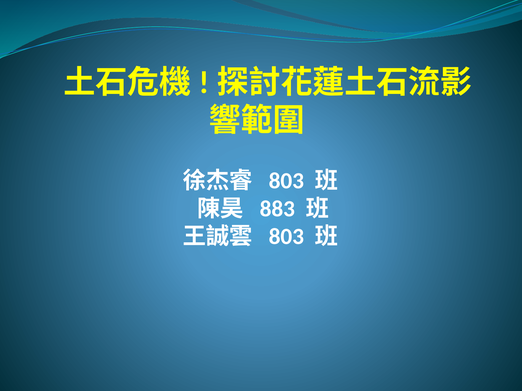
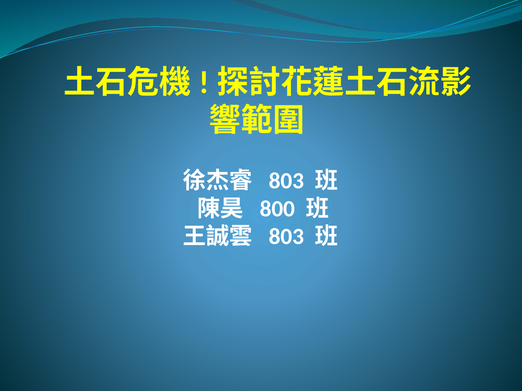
883: 883 -> 800
